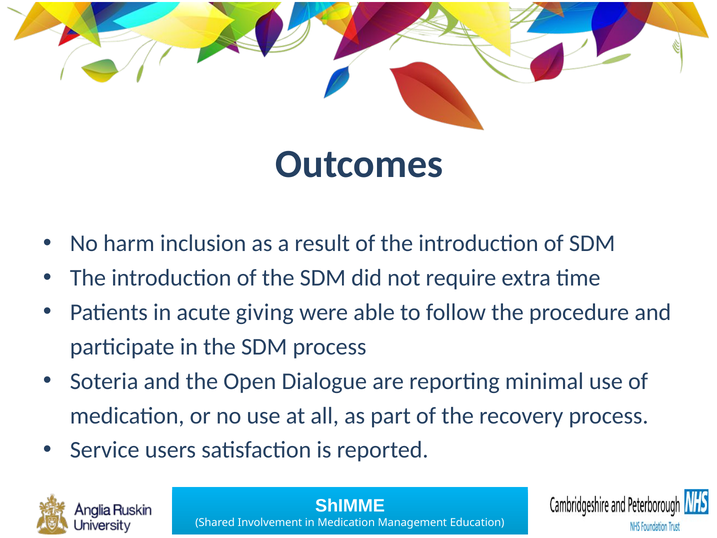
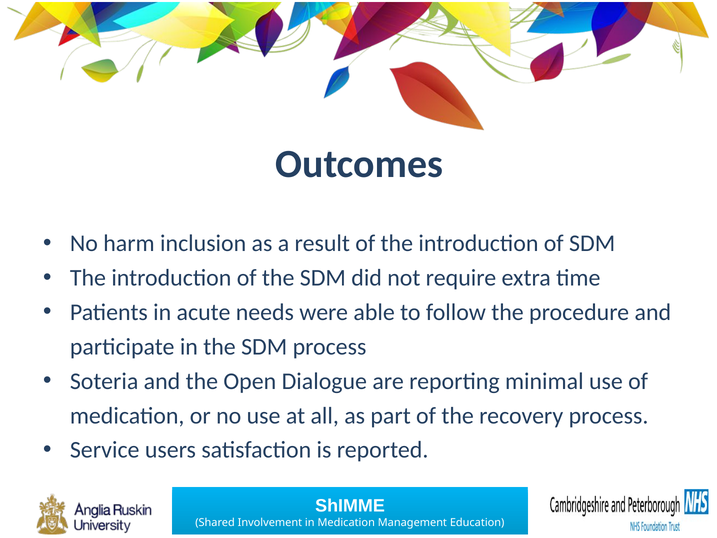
giving: giving -> needs
